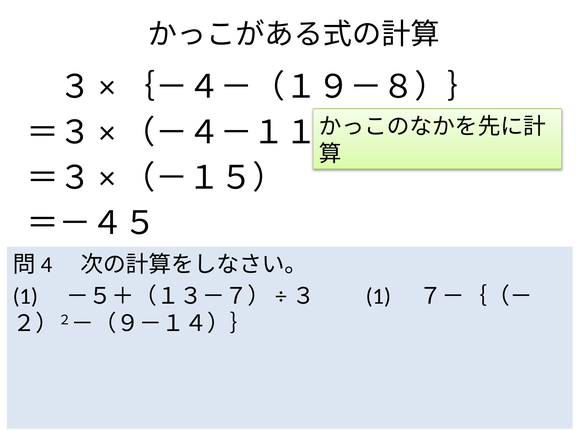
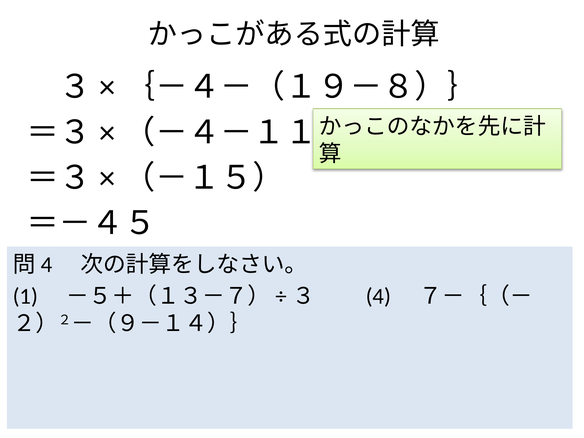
－５＋（１３－７）÷３ 1: 1 -> 4
